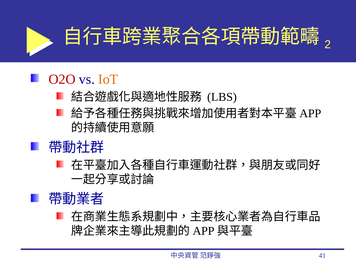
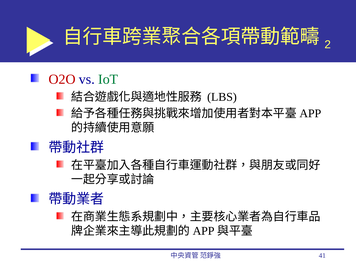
IoT colour: orange -> green
